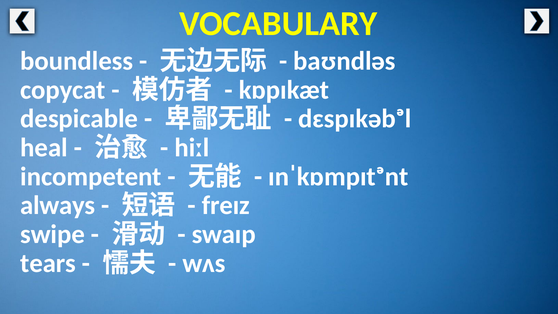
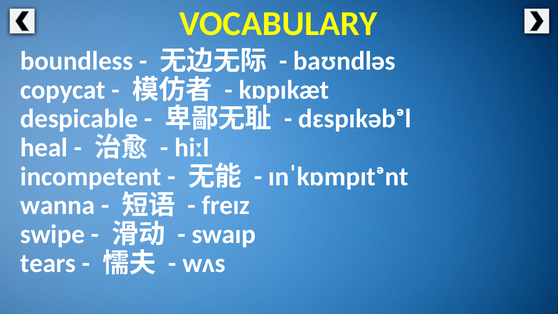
always: always -> wanna
